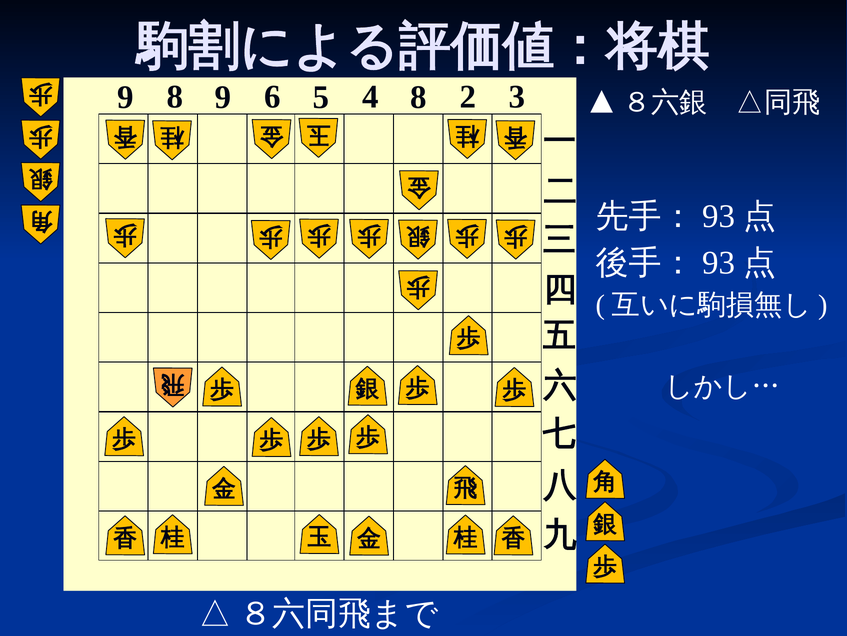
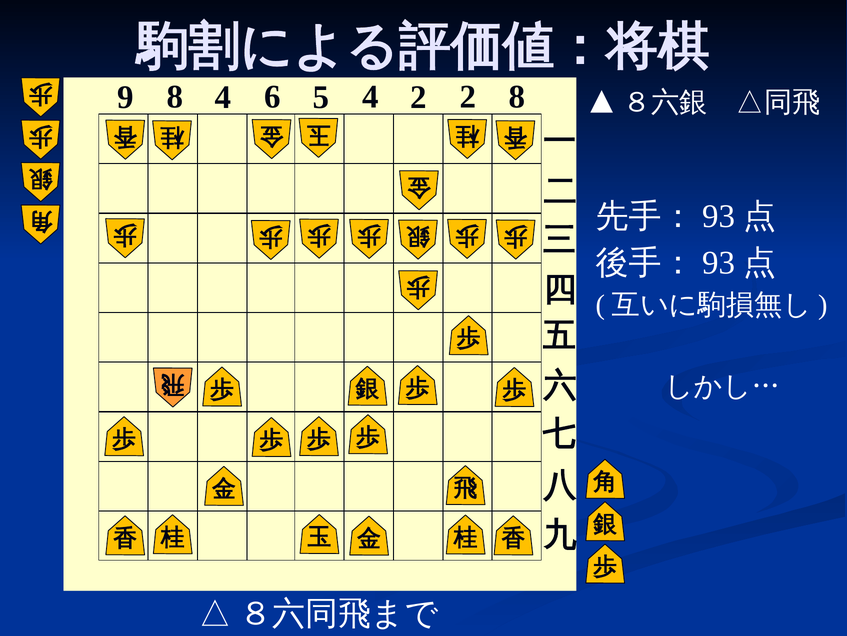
8 9: 9 -> 4
4 8: 8 -> 2
2 3: 3 -> 8
